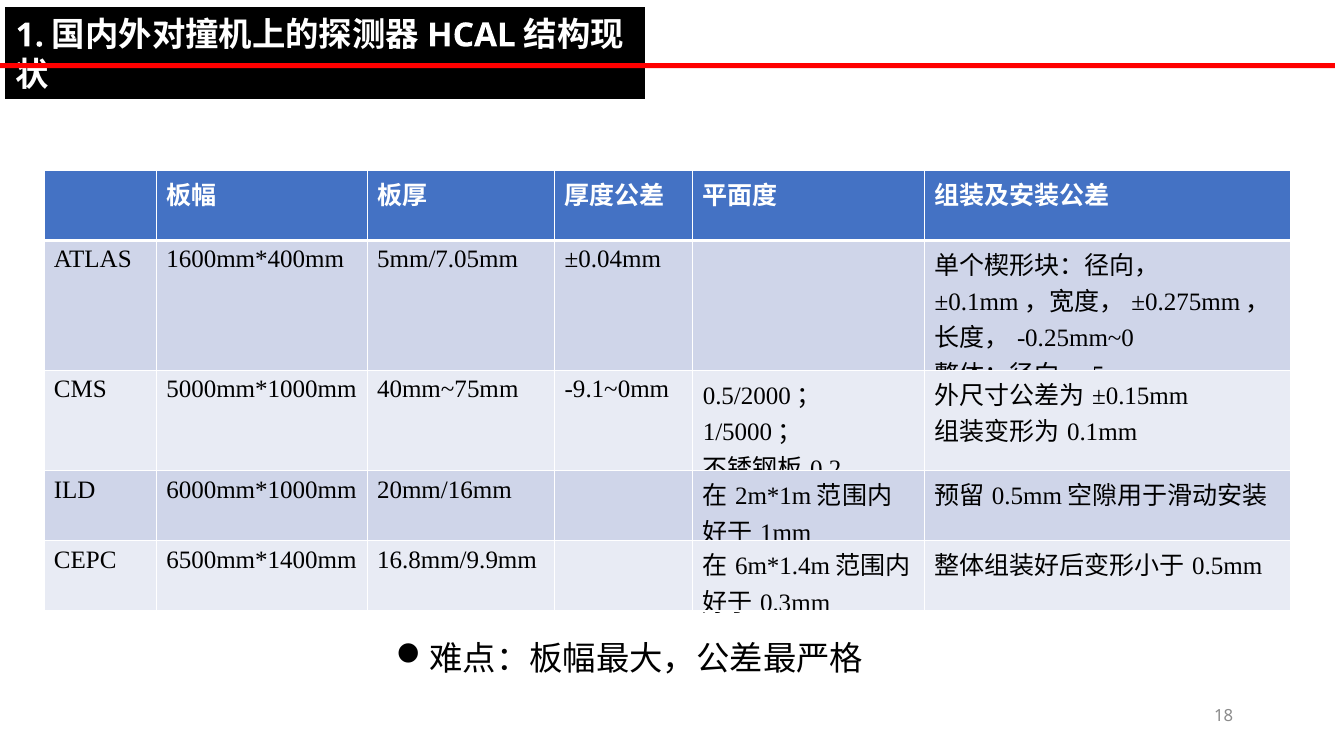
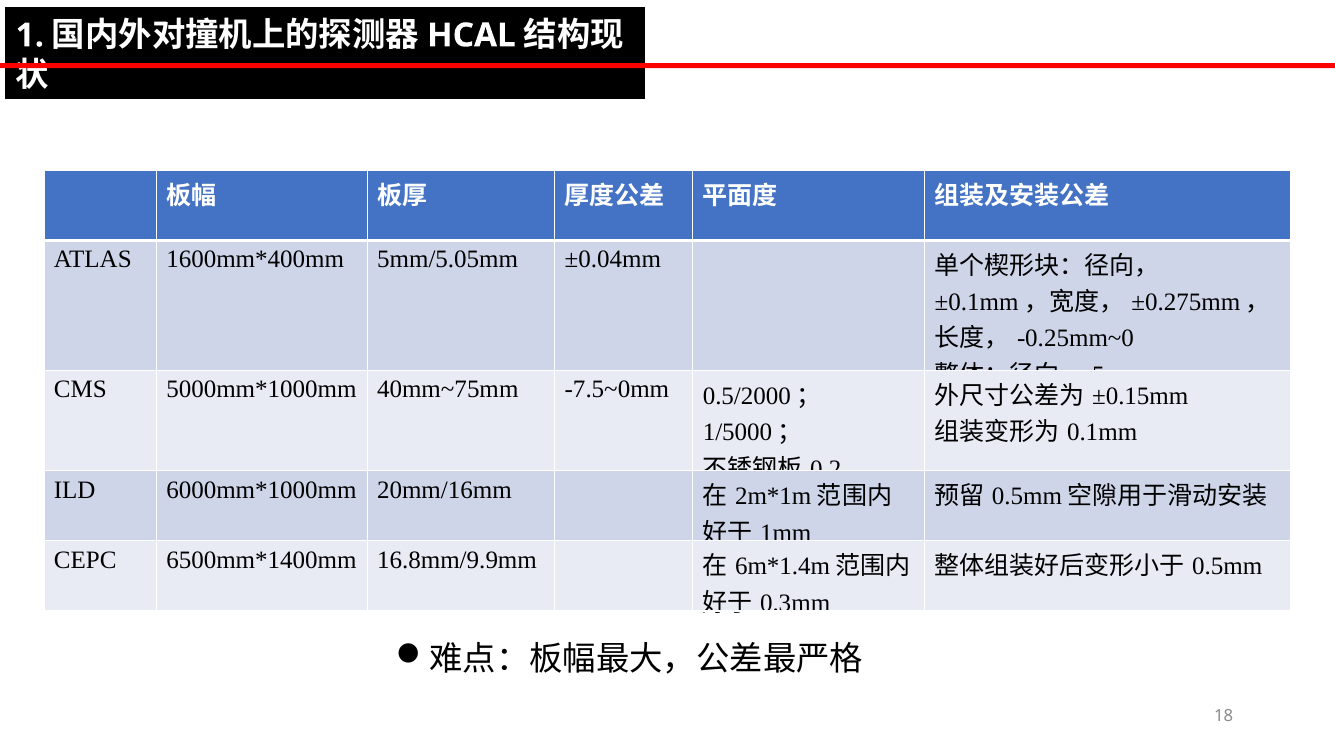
5mm/7.05mm: 5mm/7.05mm -> 5mm/5.05mm
-9.1~0mm: -9.1~0mm -> -7.5~0mm
